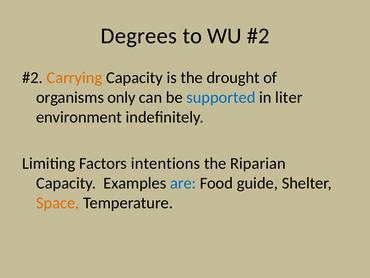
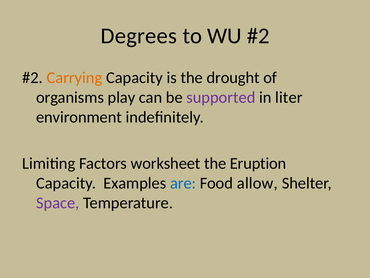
only: only -> play
supported colour: blue -> purple
intentions: intentions -> worksheet
Riparian: Riparian -> Eruption
guide: guide -> allow
Space colour: orange -> purple
